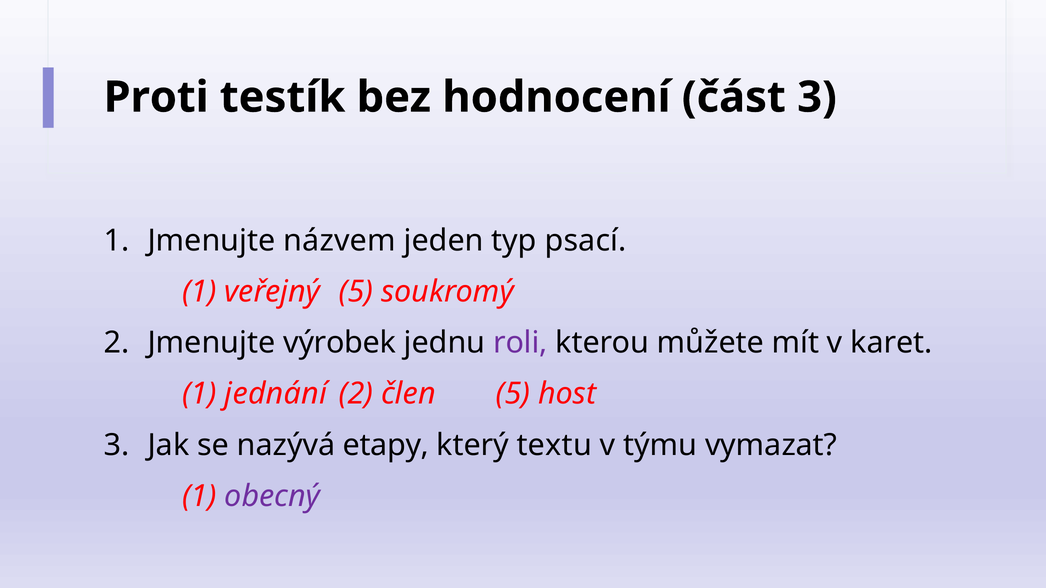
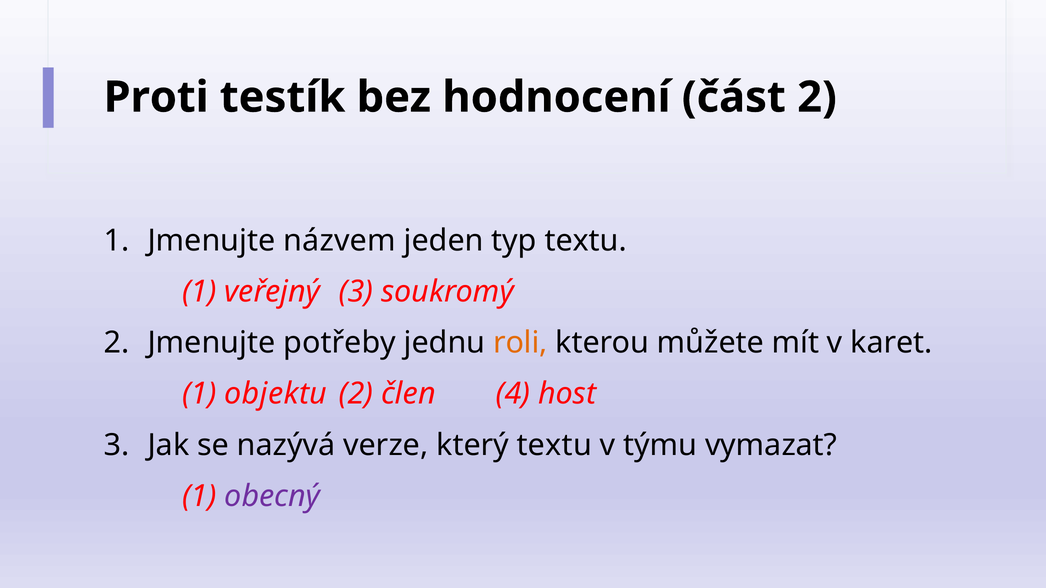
část 3: 3 -> 2
typ psací: psací -> textu
veřejný 5: 5 -> 3
výrobek: výrobek -> potřeby
roli colour: purple -> orange
jednání: jednání -> objektu
člen 5: 5 -> 4
etapy: etapy -> verze
